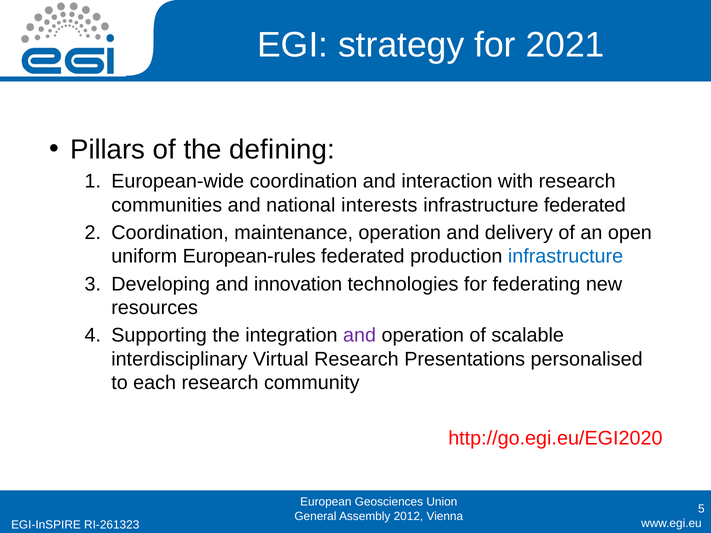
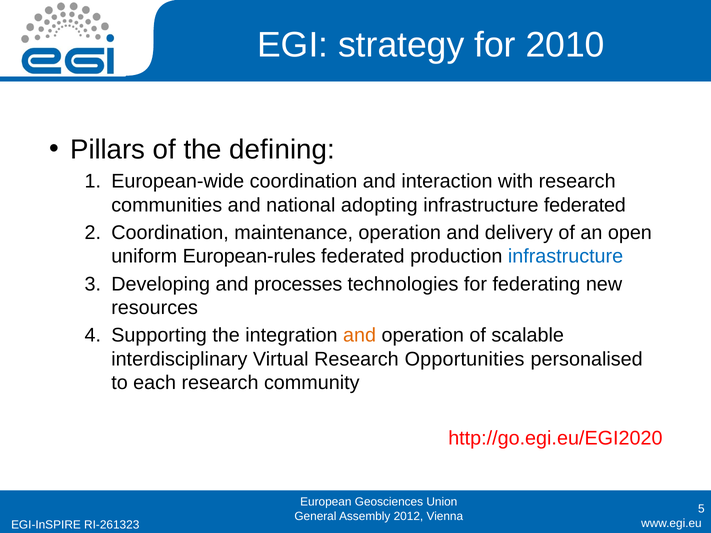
2021: 2021 -> 2010
interests: interests -> adopting
innovation: innovation -> processes
and at (360, 336) colour: purple -> orange
Presentations: Presentations -> Opportunities
